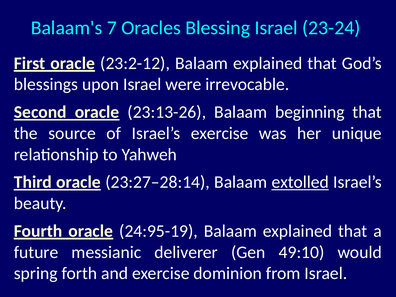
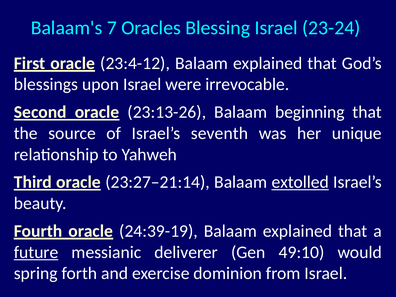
23:2-12: 23:2-12 -> 23:4-12
Israel’s exercise: exercise -> seventh
23:27–28:14: 23:27–28:14 -> 23:27–21:14
24:95-19: 24:95-19 -> 24:39-19
future underline: none -> present
